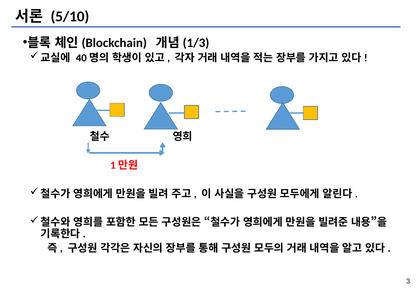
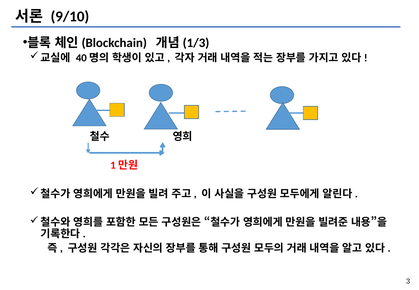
5/10: 5/10 -> 9/10
